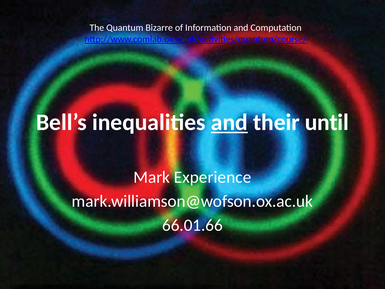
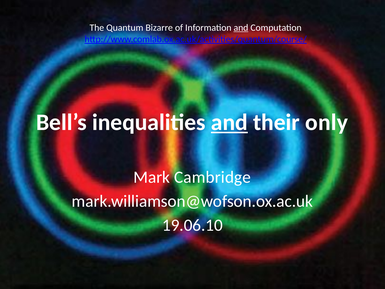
and at (241, 28) underline: none -> present
until: until -> only
Experience: Experience -> Cambridge
66.01.66: 66.01.66 -> 19.06.10
